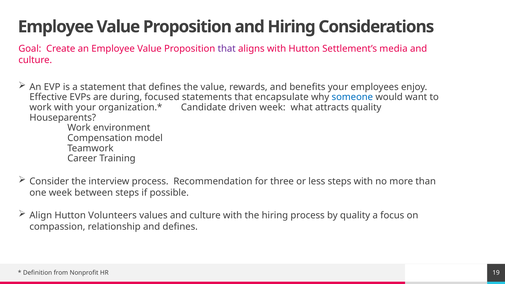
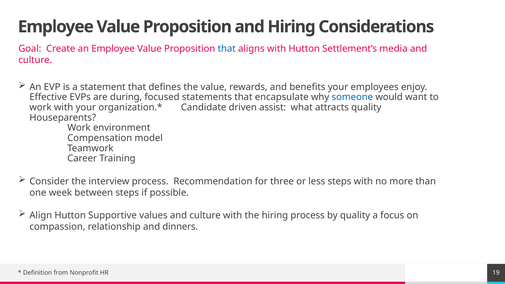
that at (227, 49) colour: purple -> blue
driven week: week -> assist
Volunteers: Volunteers -> Supportive
and defines: defines -> dinners
